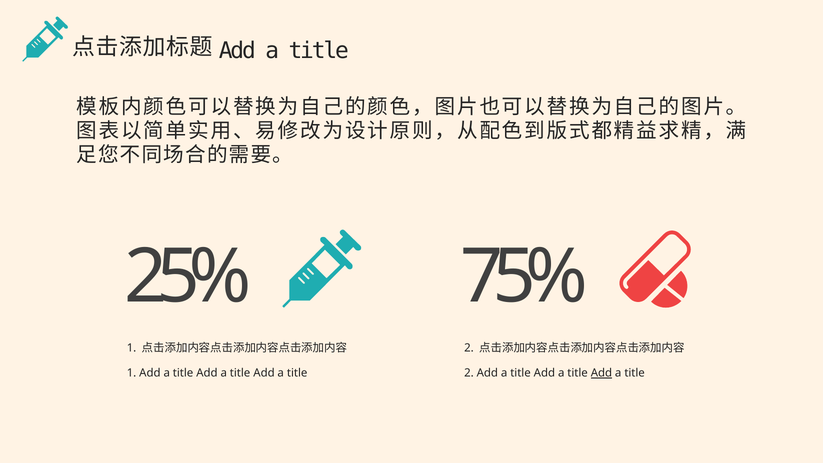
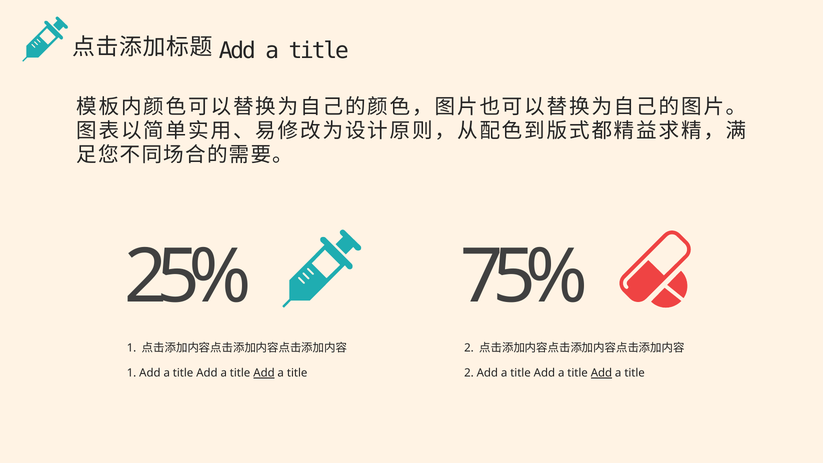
Add at (264, 373) underline: none -> present
